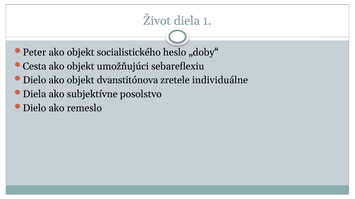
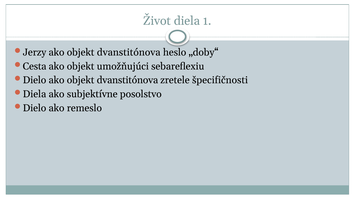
Peter: Peter -> Jerzy
socialistického at (129, 52): socialistického -> dvanstitónova
individuálne: individuálne -> špecifičnosti
